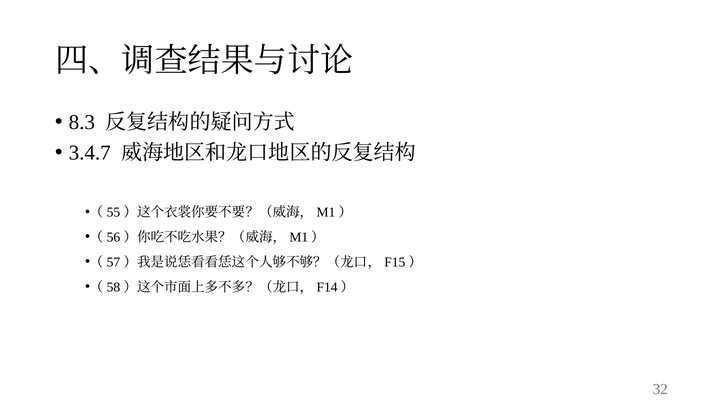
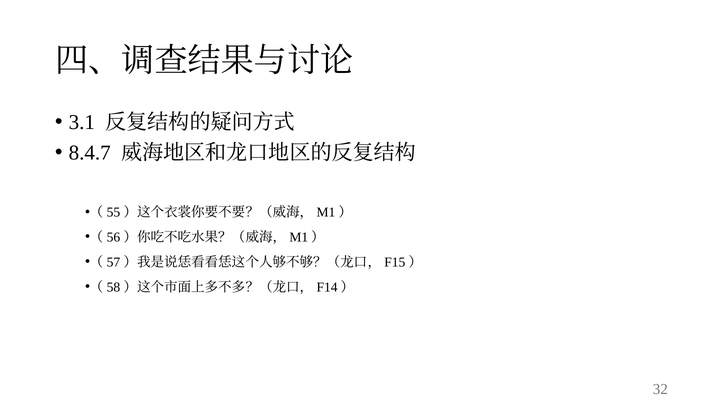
8.3: 8.3 -> 3.1
3.4.7: 3.4.7 -> 8.4.7
